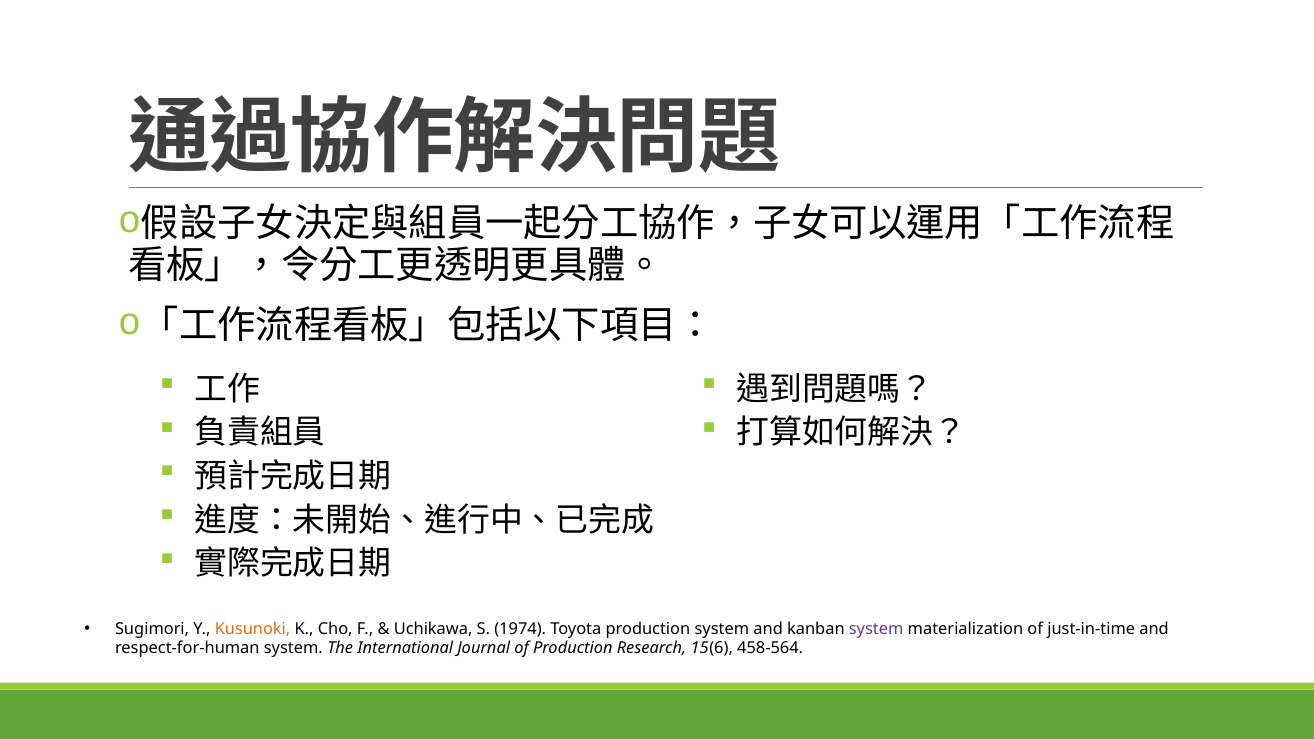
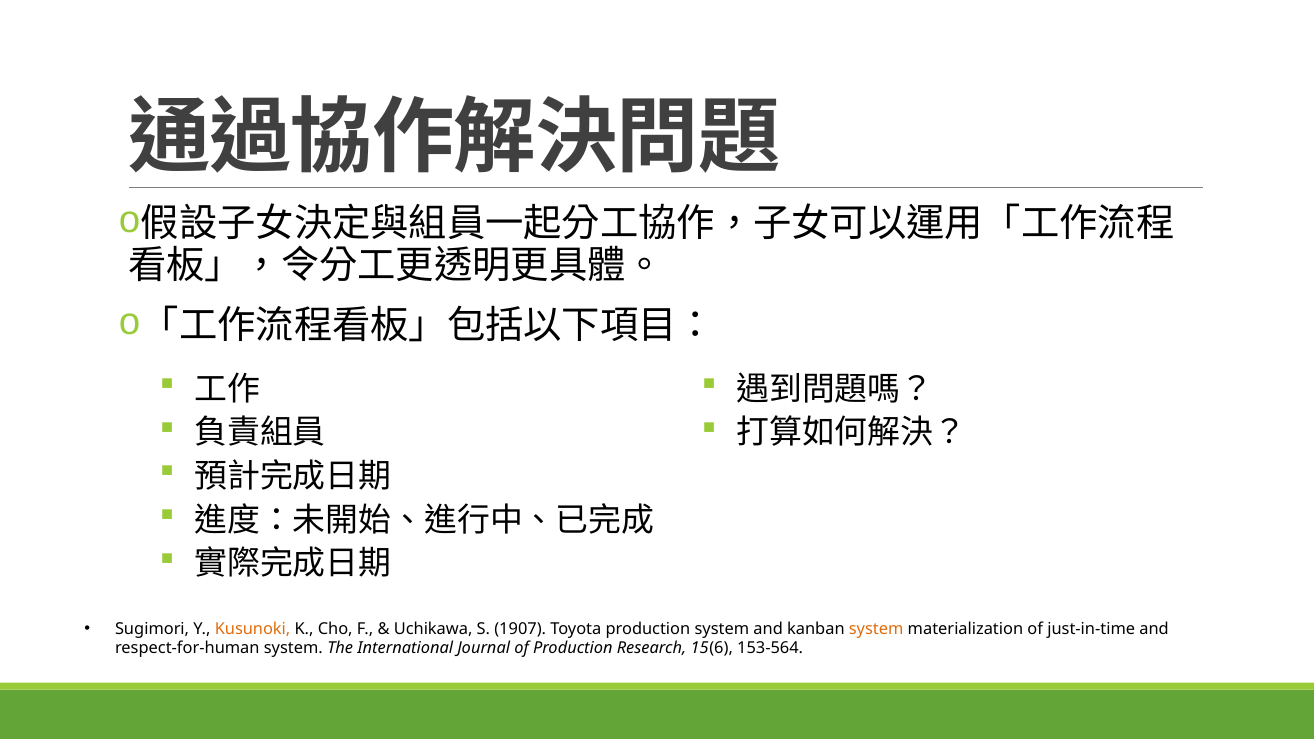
1974: 1974 -> 1907
system at (876, 629) colour: purple -> orange
458-564: 458-564 -> 153-564
